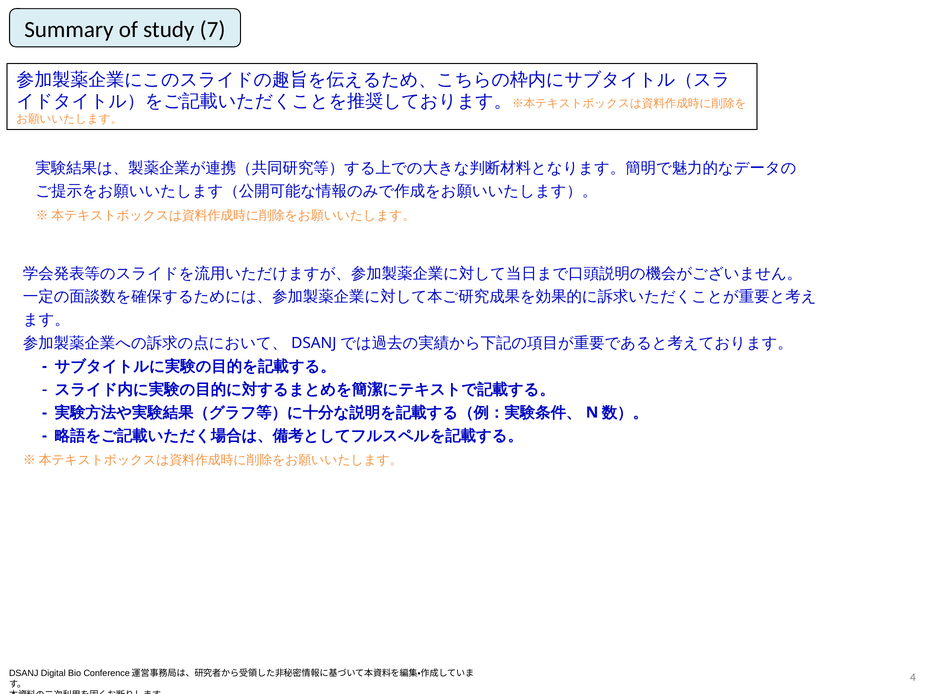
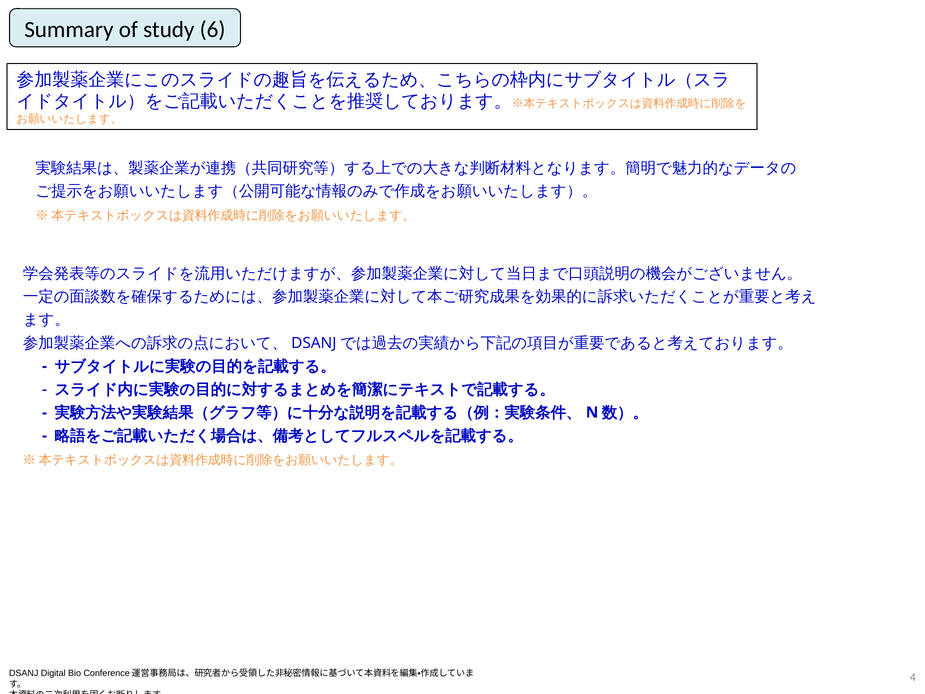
7: 7 -> 6
